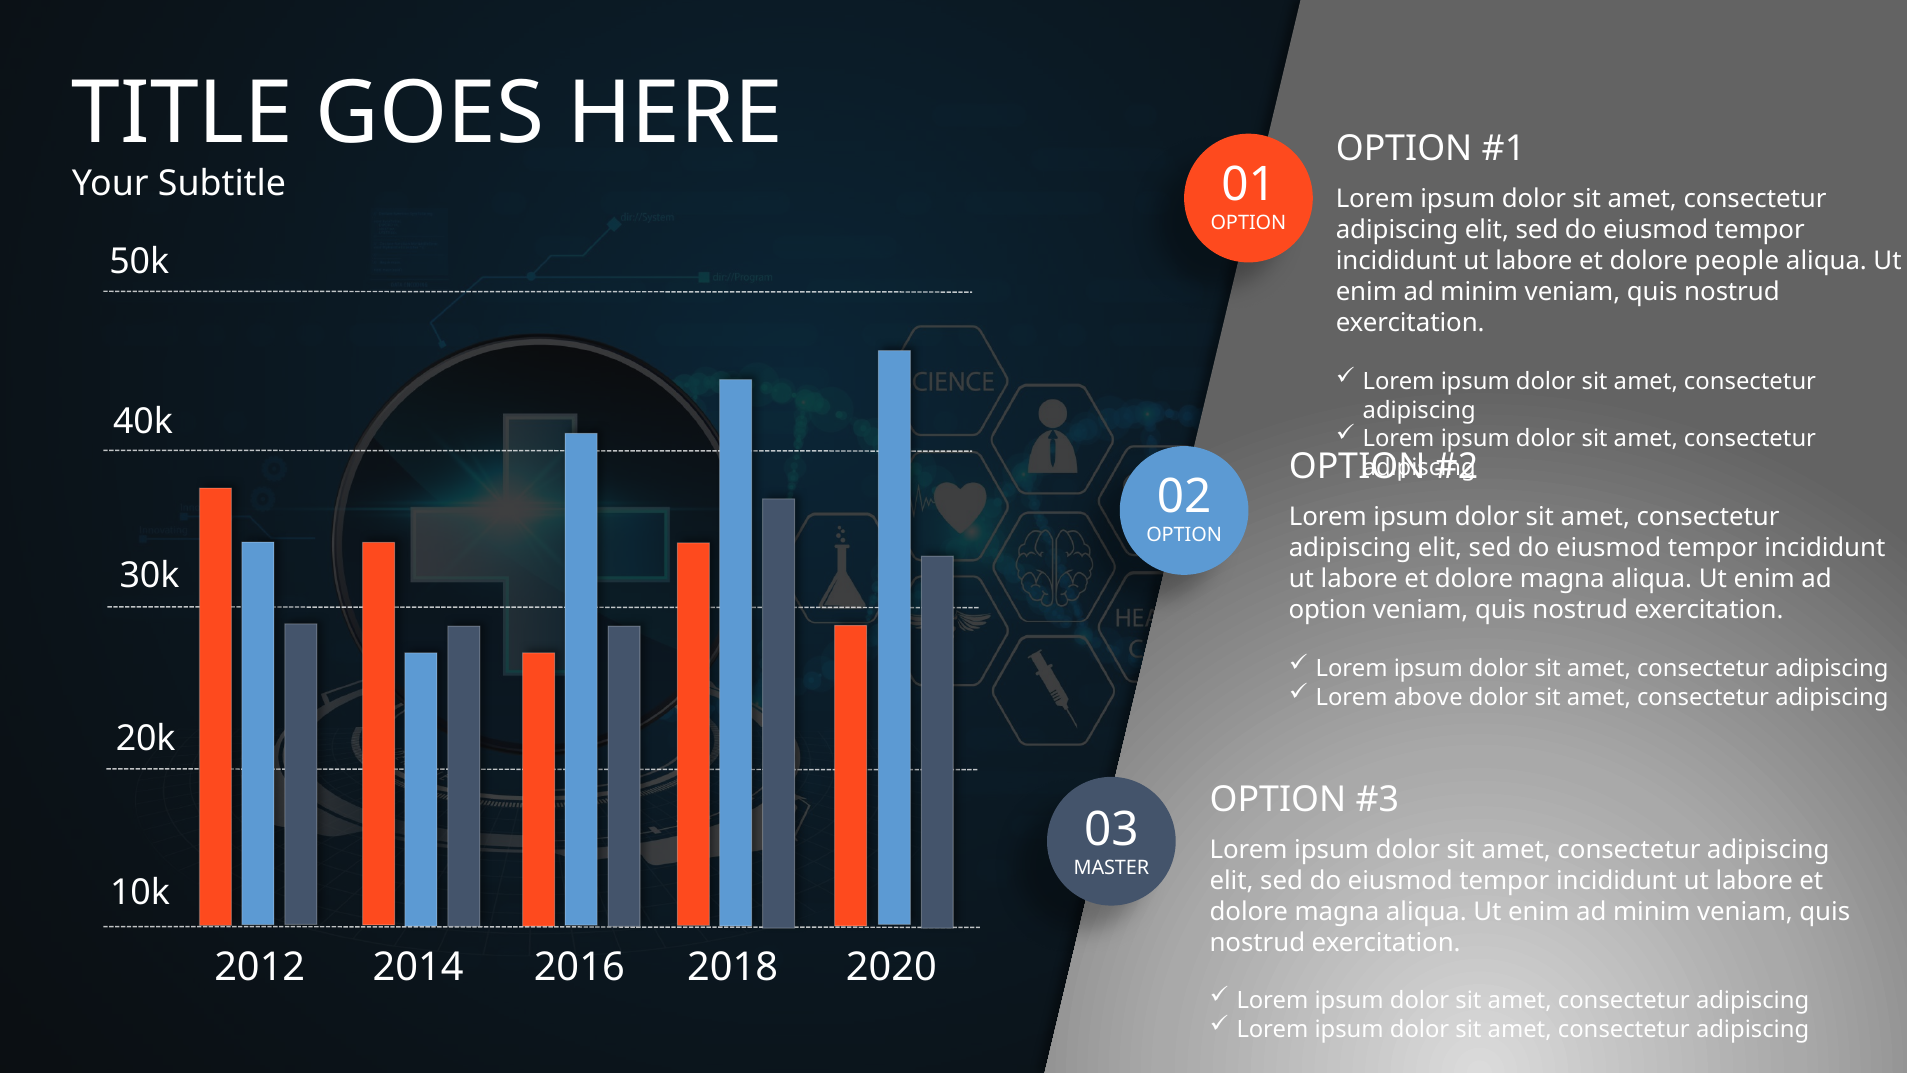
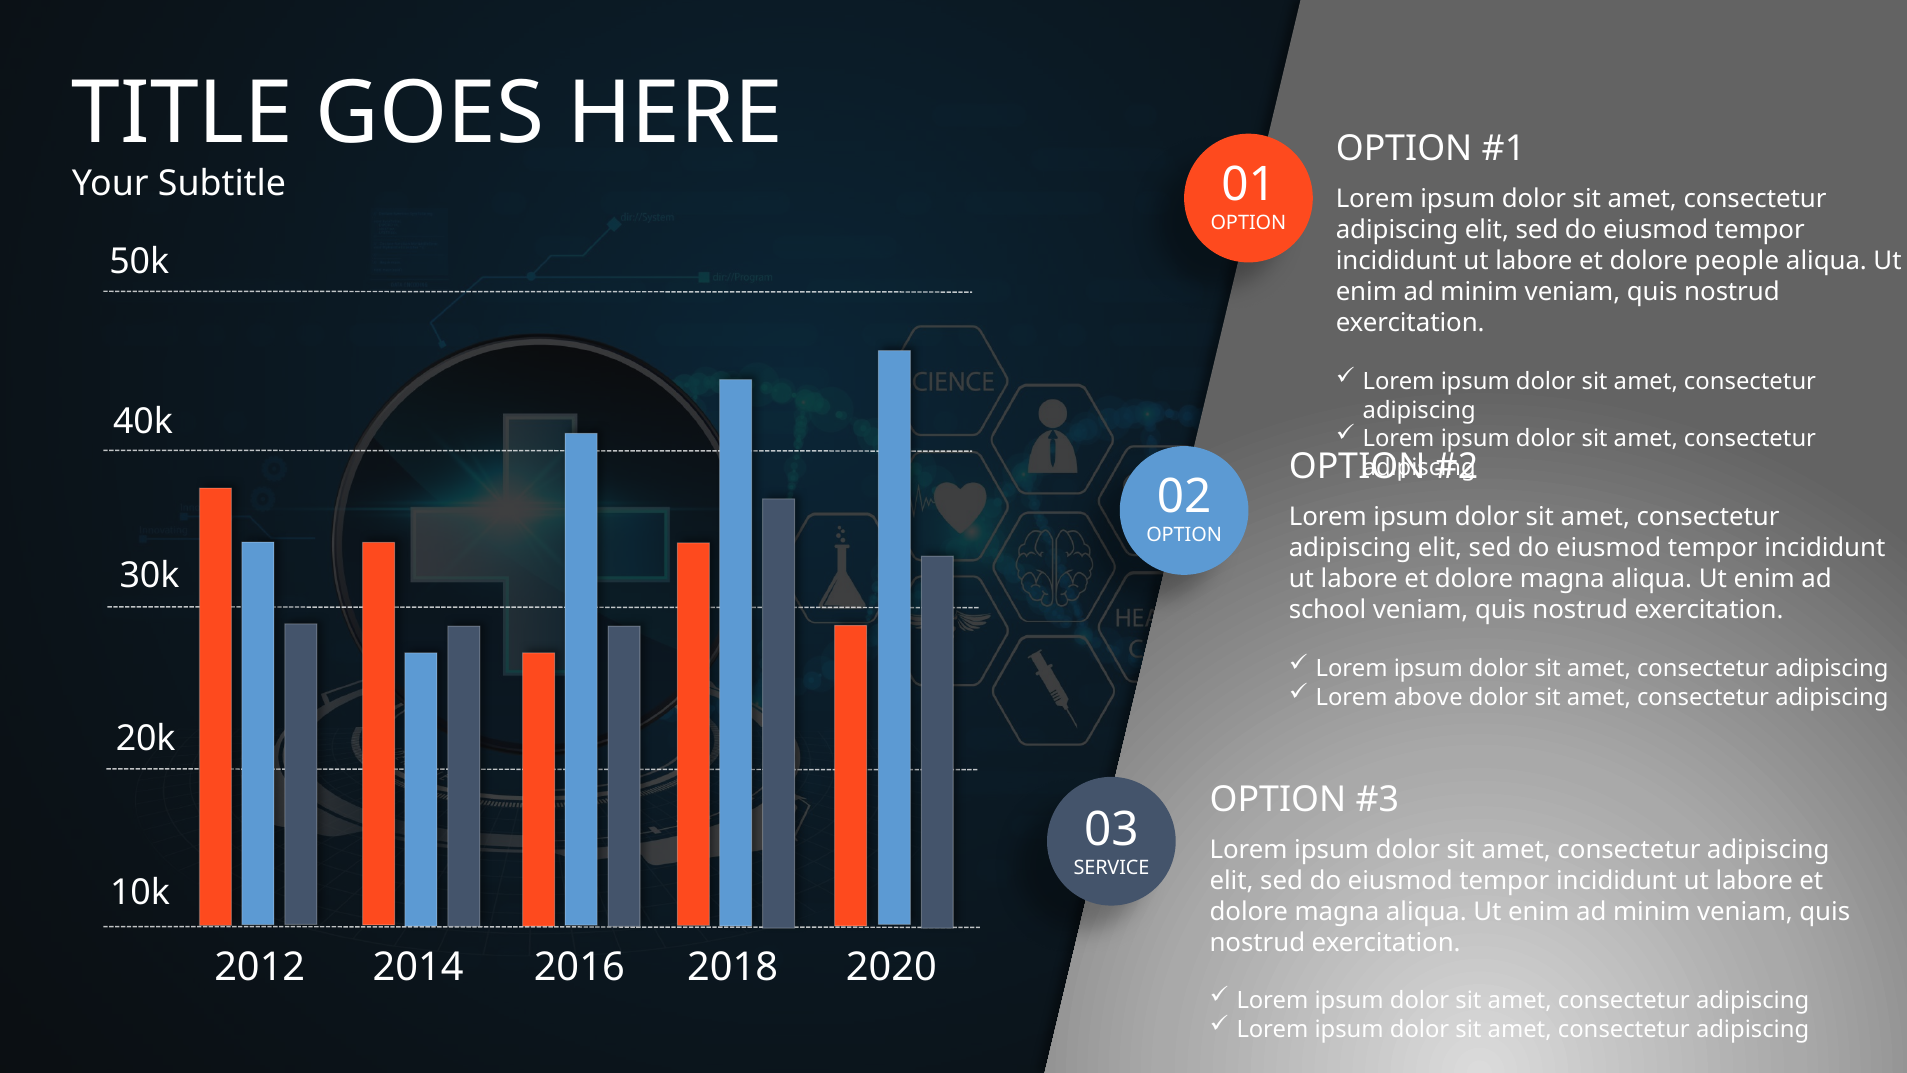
option at (1328, 610): option -> school
MASTER: MASTER -> SERVICE
